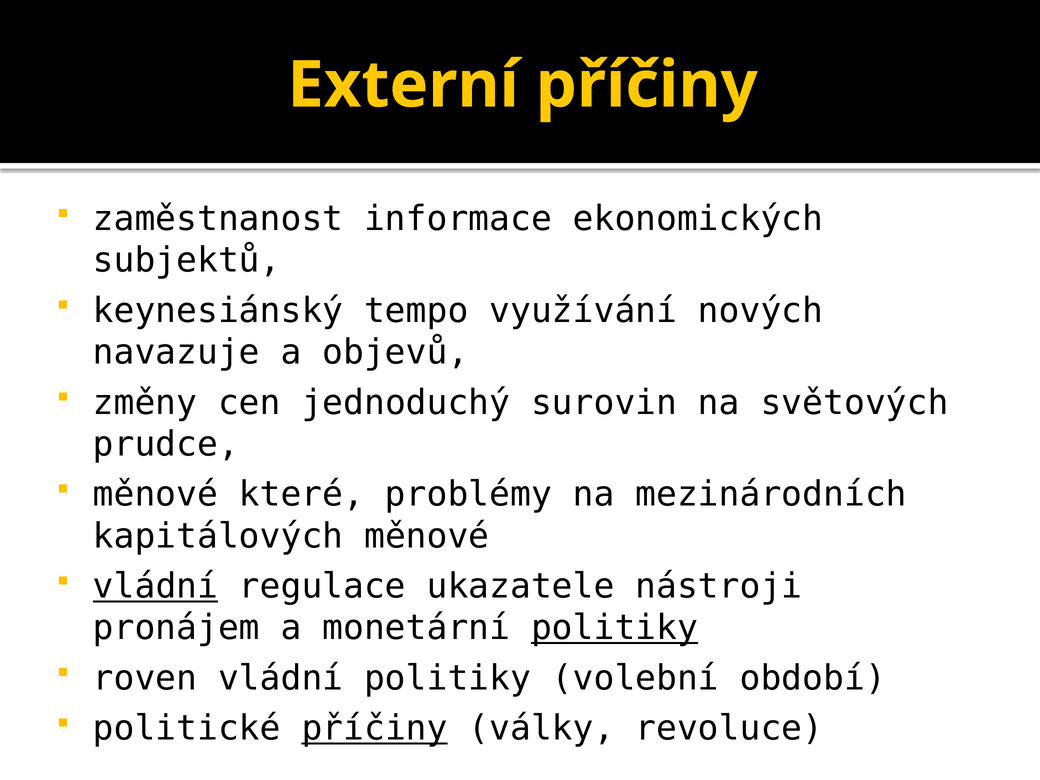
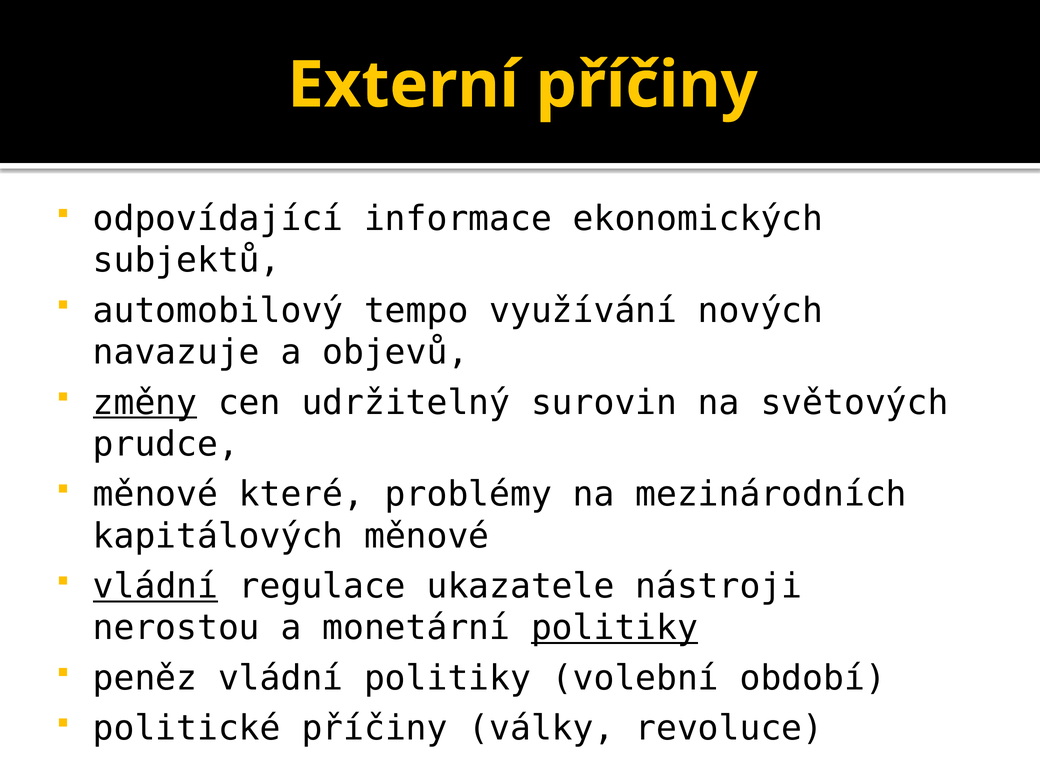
zaměstnanost: zaměstnanost -> odpovídající
keynesiánský: keynesiánský -> automobilový
změny underline: none -> present
jednoduchý: jednoduchý -> udržitelný
pronájem: pronájem -> nerostou
roven: roven -> peněz
příčiny at (375, 729) underline: present -> none
